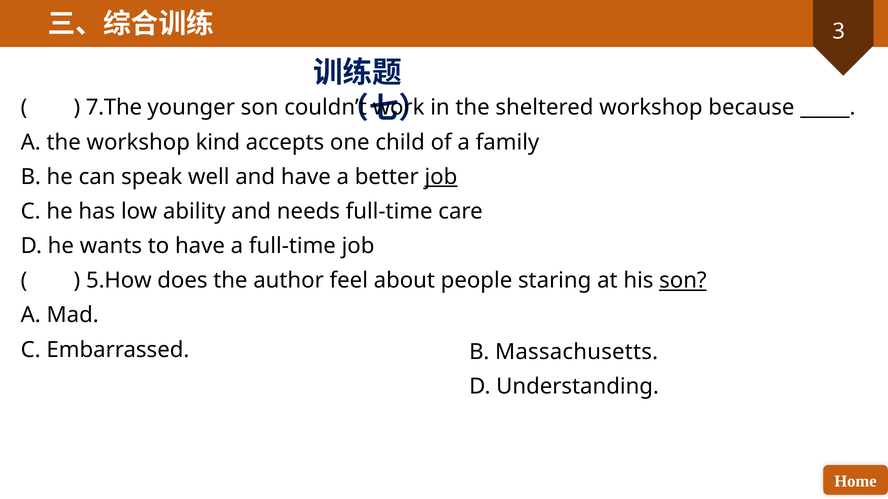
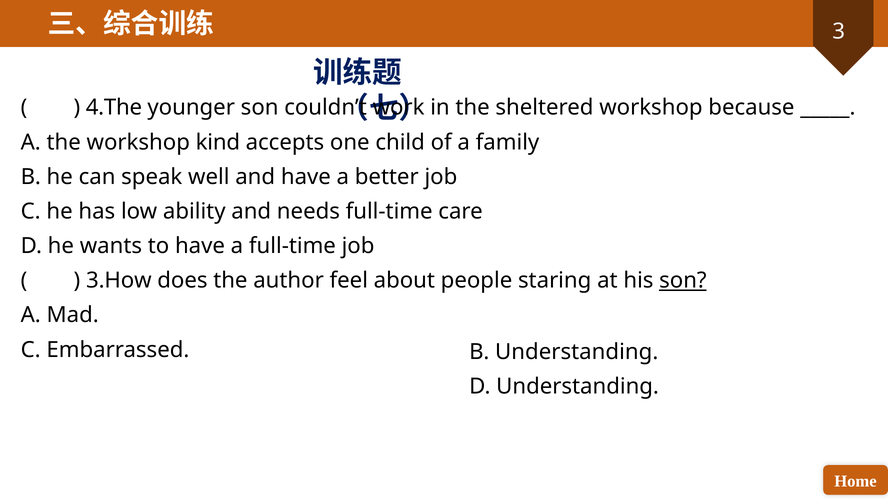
7.The: 7.The -> 4.The
job at (441, 177) underline: present -> none
5.How: 5.How -> 3.How
B Massachusetts: Massachusetts -> Understanding
